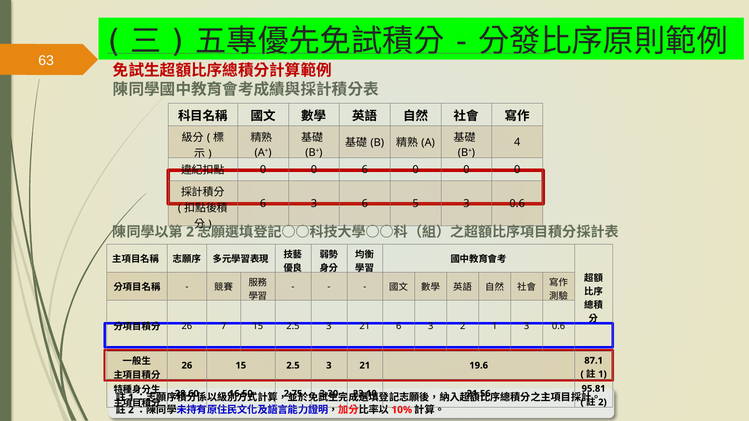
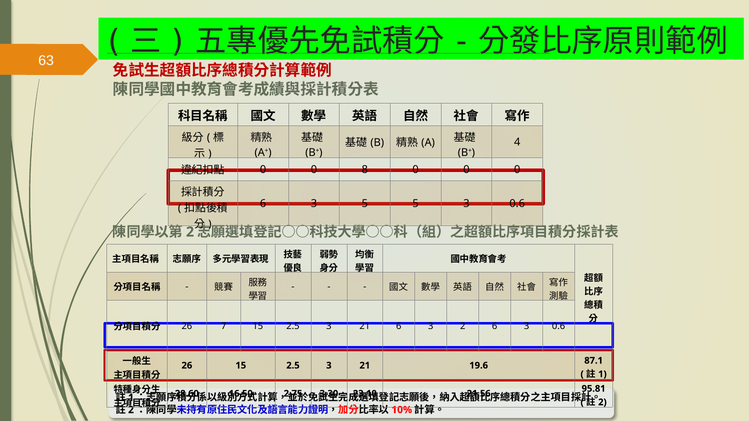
0 6: 6 -> 8
3 6: 6 -> 5
2 1: 1 -> 6
